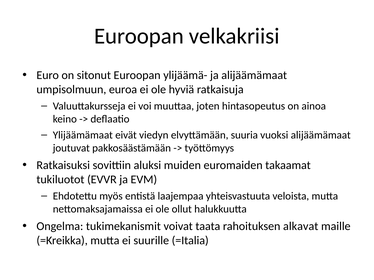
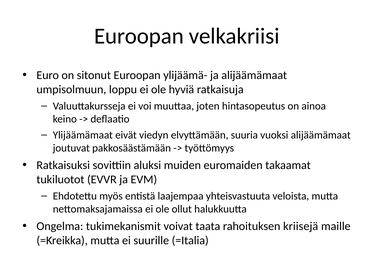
euroa: euroa -> loppu
alkavat: alkavat -> kriisejä
